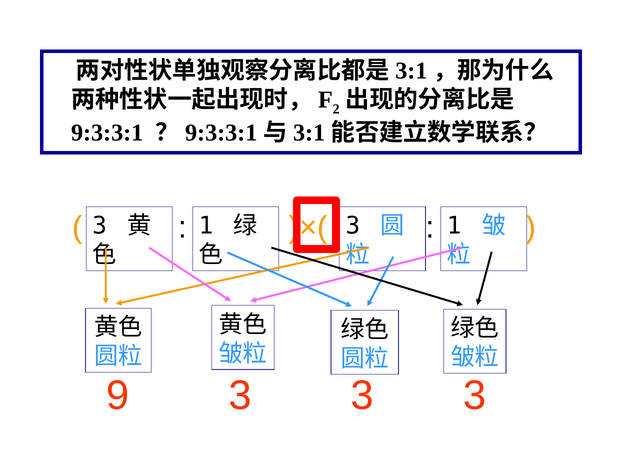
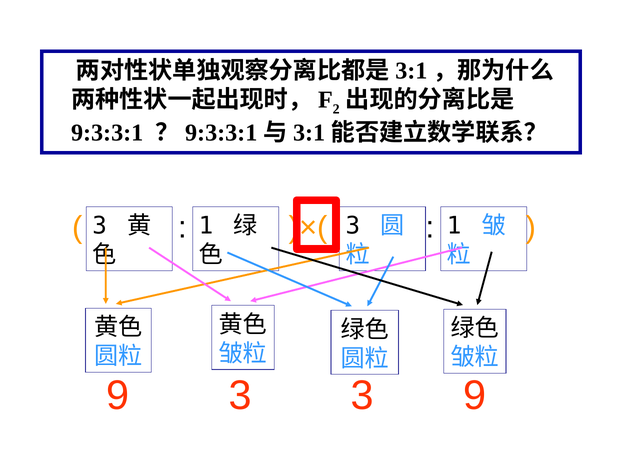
9 3: 3 -> 9
